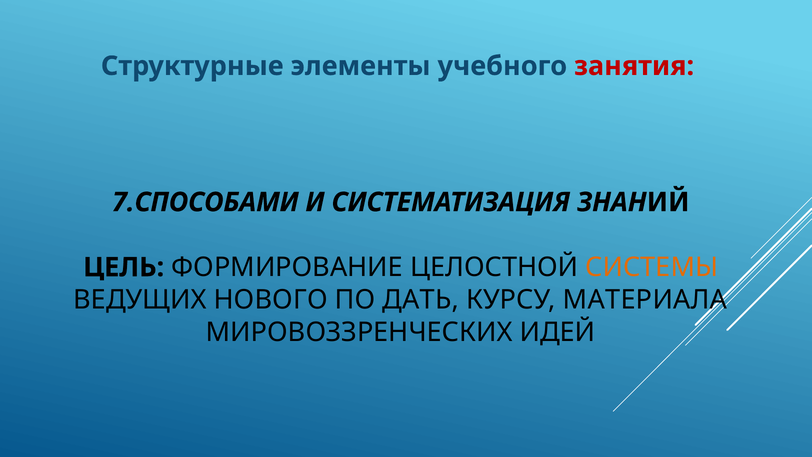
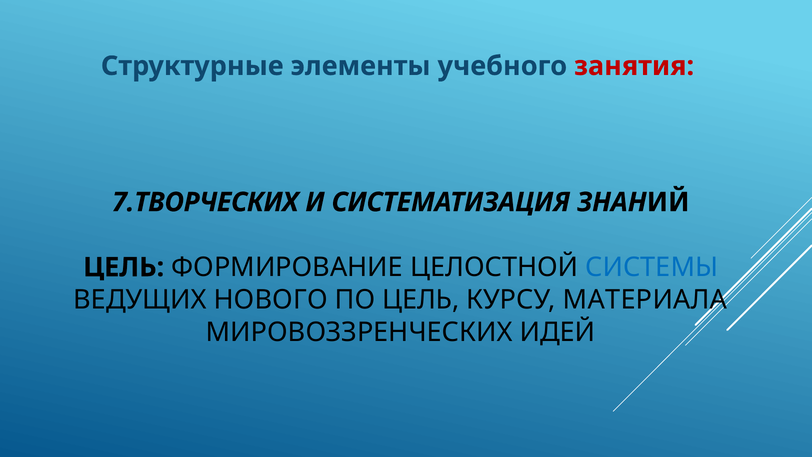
7.СПОСОБАМИ: 7.СПОСОБАМИ -> 7.ТВОРЧЕСКИХ
СИСТЕМЫ colour: orange -> blue
ПО ДАТЬ: ДАТЬ -> ЦЕЛЬ
